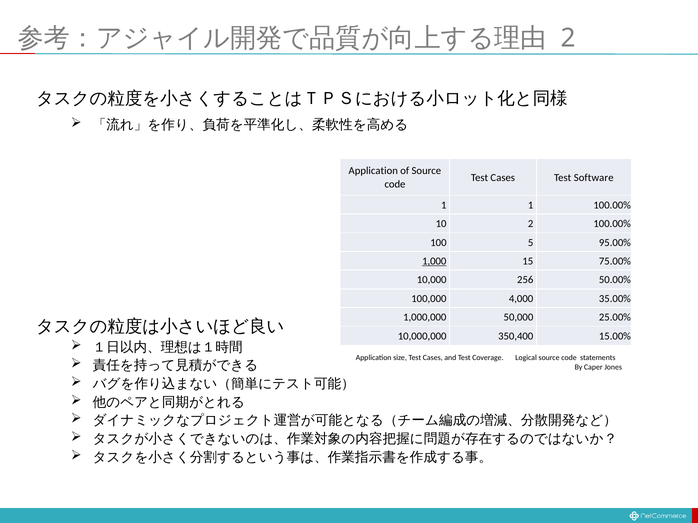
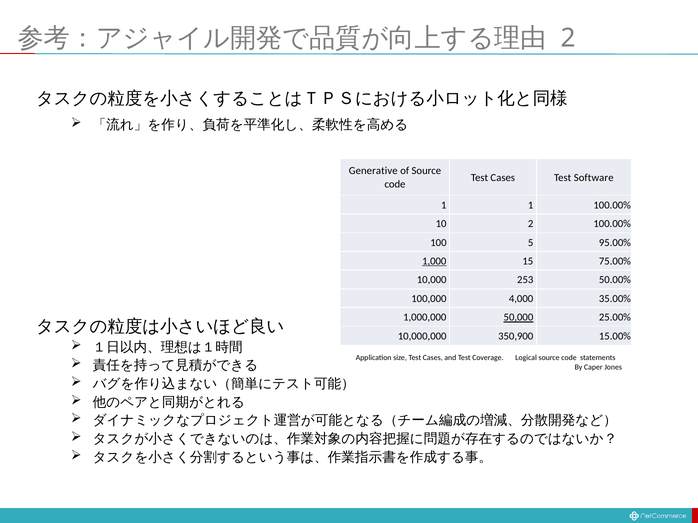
Application at (373, 171): Application -> Generative
256: 256 -> 253
50,000 underline: none -> present
350,400: 350,400 -> 350,900
